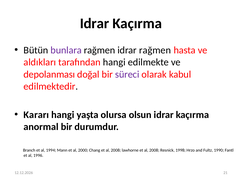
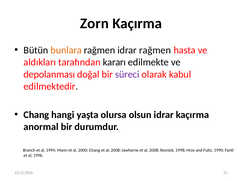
Idrar at (95, 23): Idrar -> Zorn
bunlara colour: purple -> orange
tarafından hangi: hangi -> kararı
Kararı at (36, 115): Kararı -> Chang
